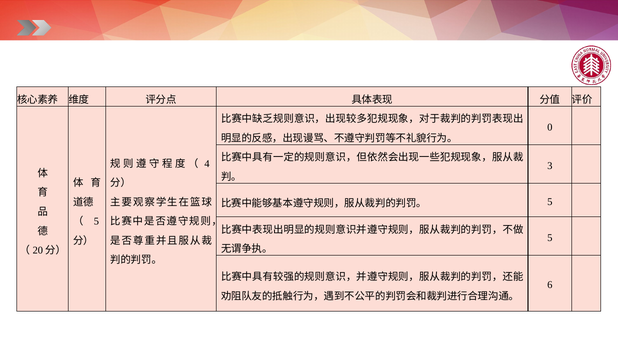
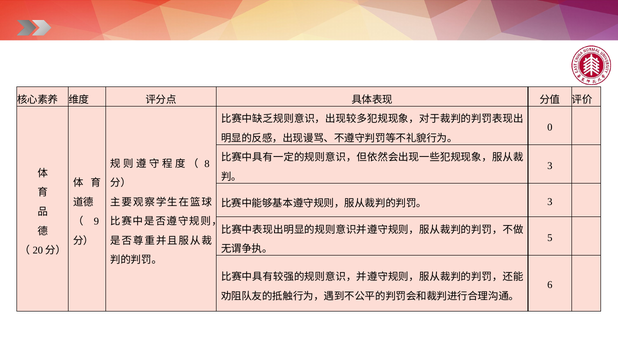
4: 4 -> 8
5 at (550, 202): 5 -> 3
5 at (96, 221): 5 -> 9
